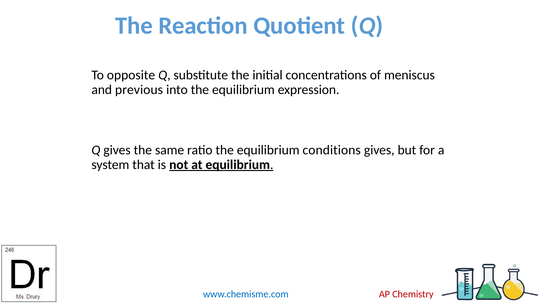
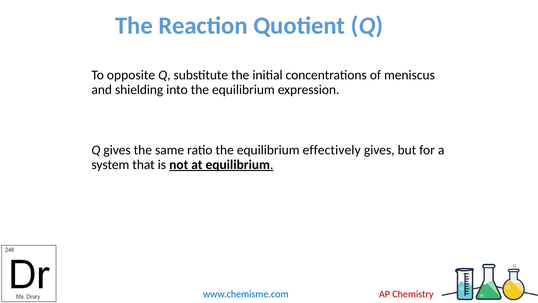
previous: previous -> shielding
conditions: conditions -> effectively
